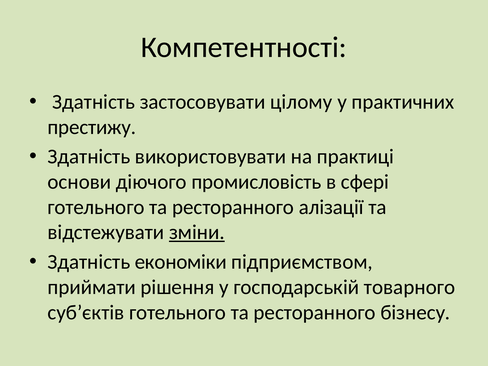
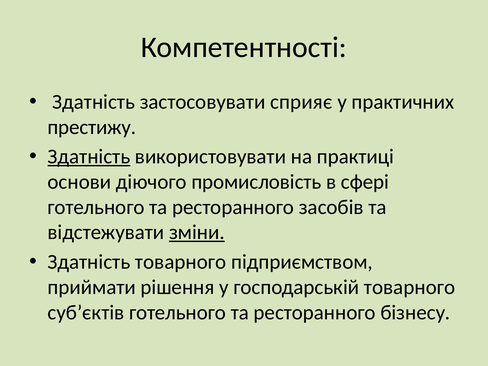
цілому: цілому -> сприяє
Здатність at (89, 157) underline: none -> present
алізації: алізації -> засобів
Здатність економіки: економіки -> товарного
